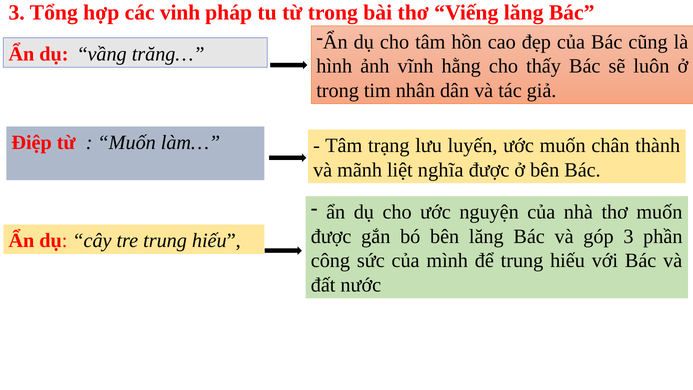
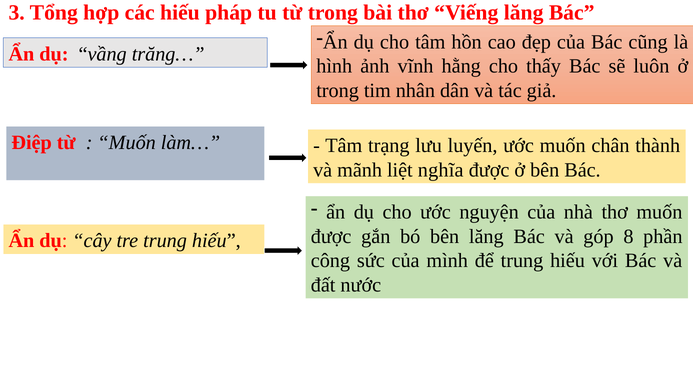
các vinh: vinh -> hiếu
góp 3: 3 -> 8
